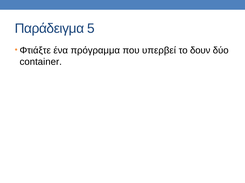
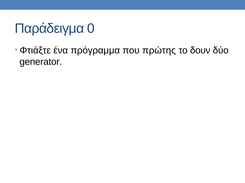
5: 5 -> 0
υπερβεί: υπερβεί -> πρώτης
container: container -> generator
